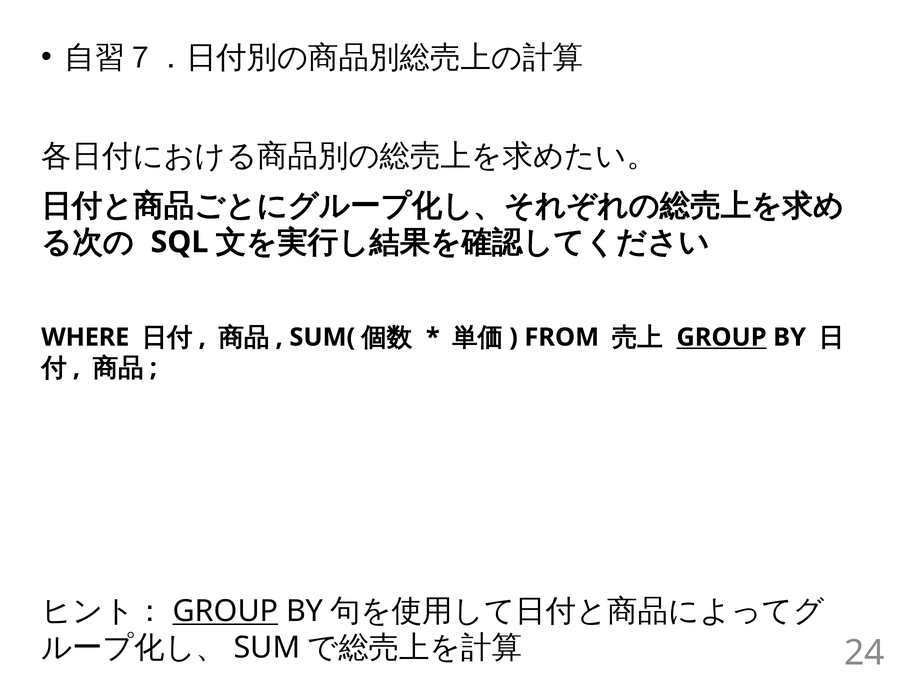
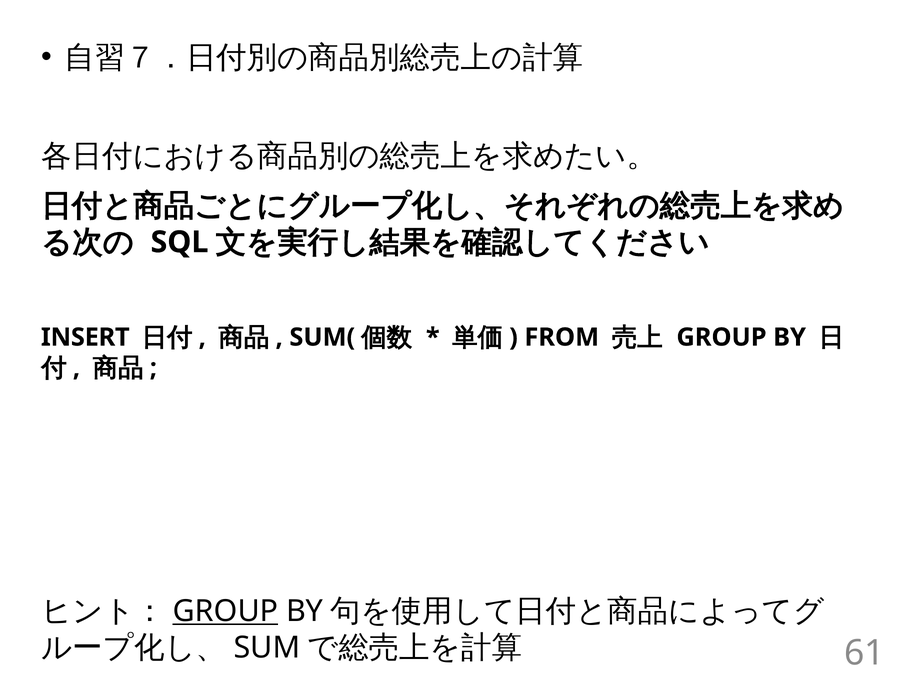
WHERE: WHERE -> INSERT
GROUP at (721, 337) underline: present -> none
24: 24 -> 61
